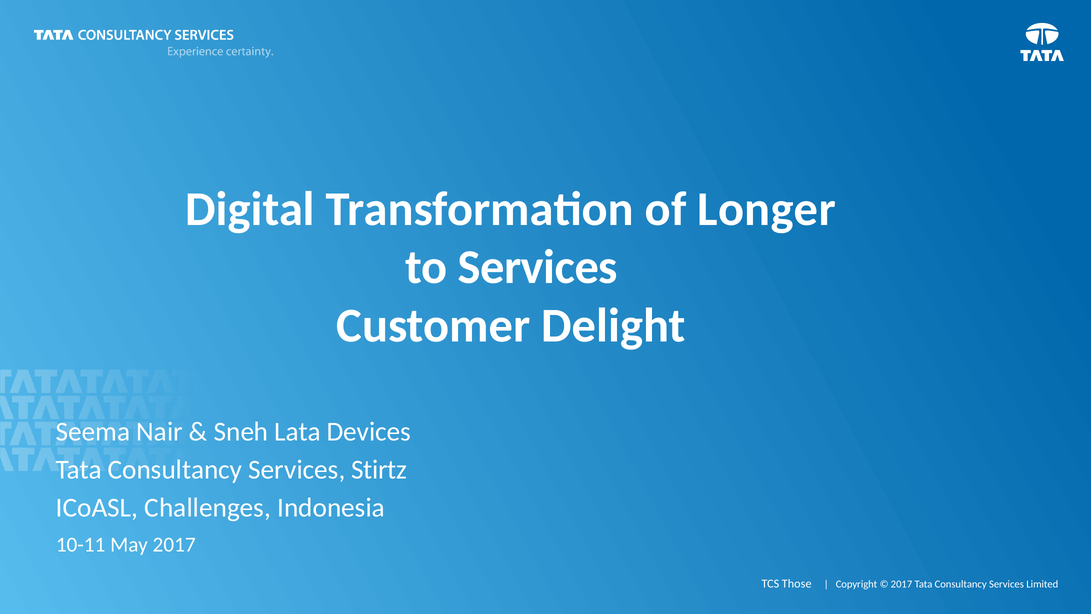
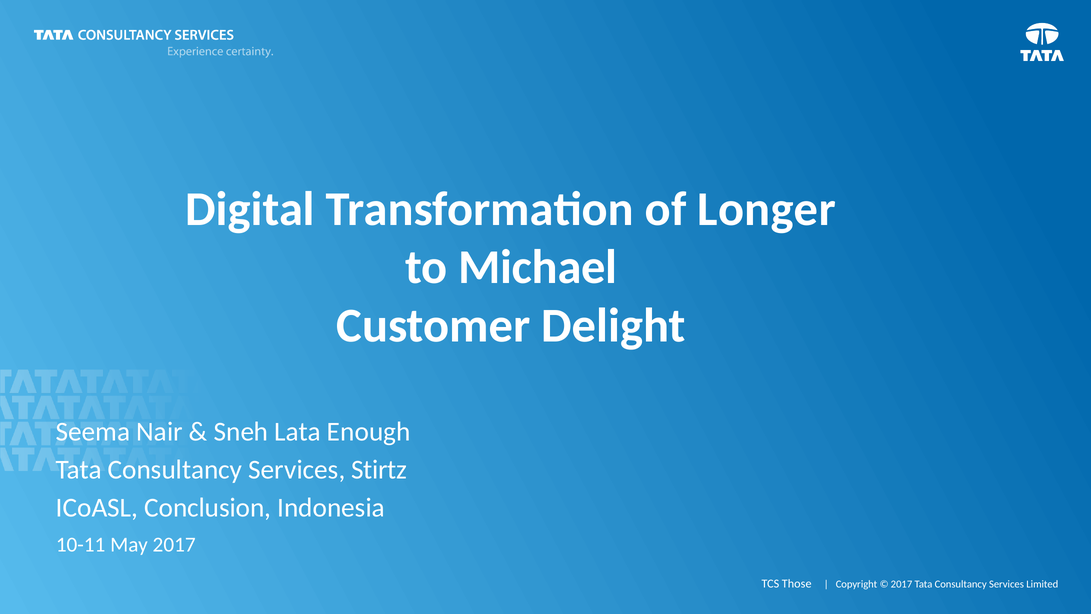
to Services: Services -> Michael
Devices: Devices -> Enough
Challenges: Challenges -> Conclusion
